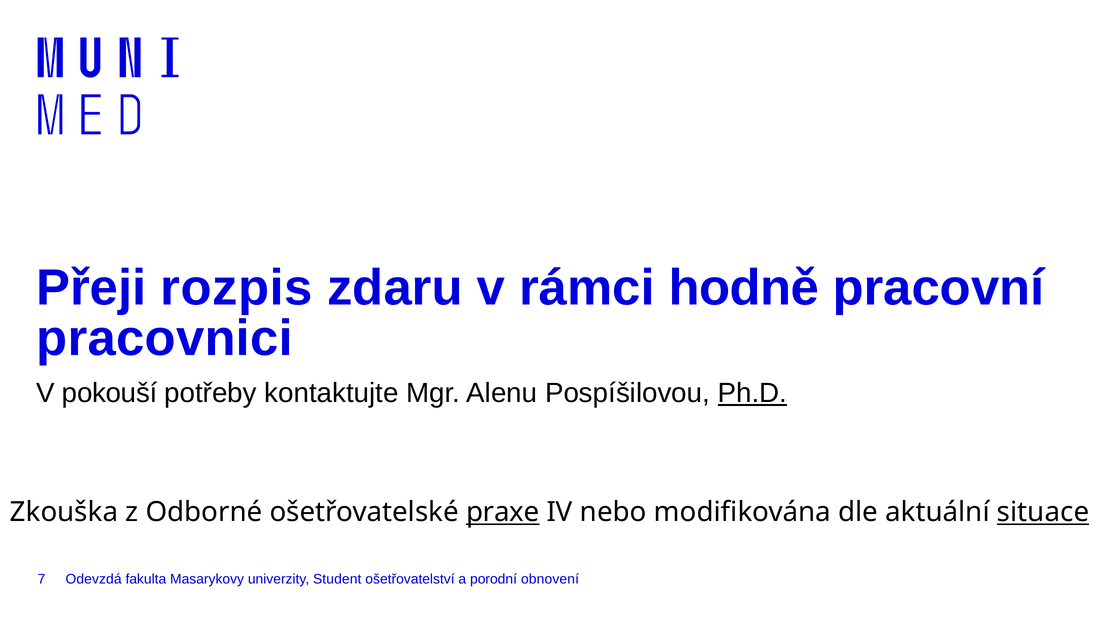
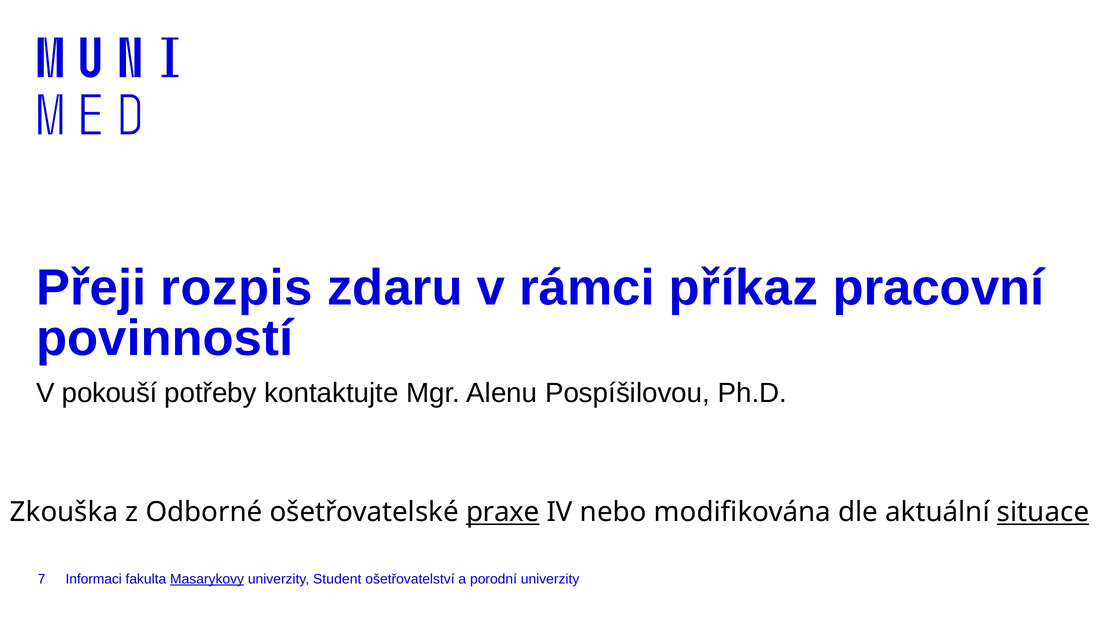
hodně: hodně -> příkaz
pracovnici: pracovnici -> povinností
Ph.D underline: present -> none
Odevzdá: Odevzdá -> Informaci
Masarykovy underline: none -> present
porodní obnovení: obnovení -> univerzity
